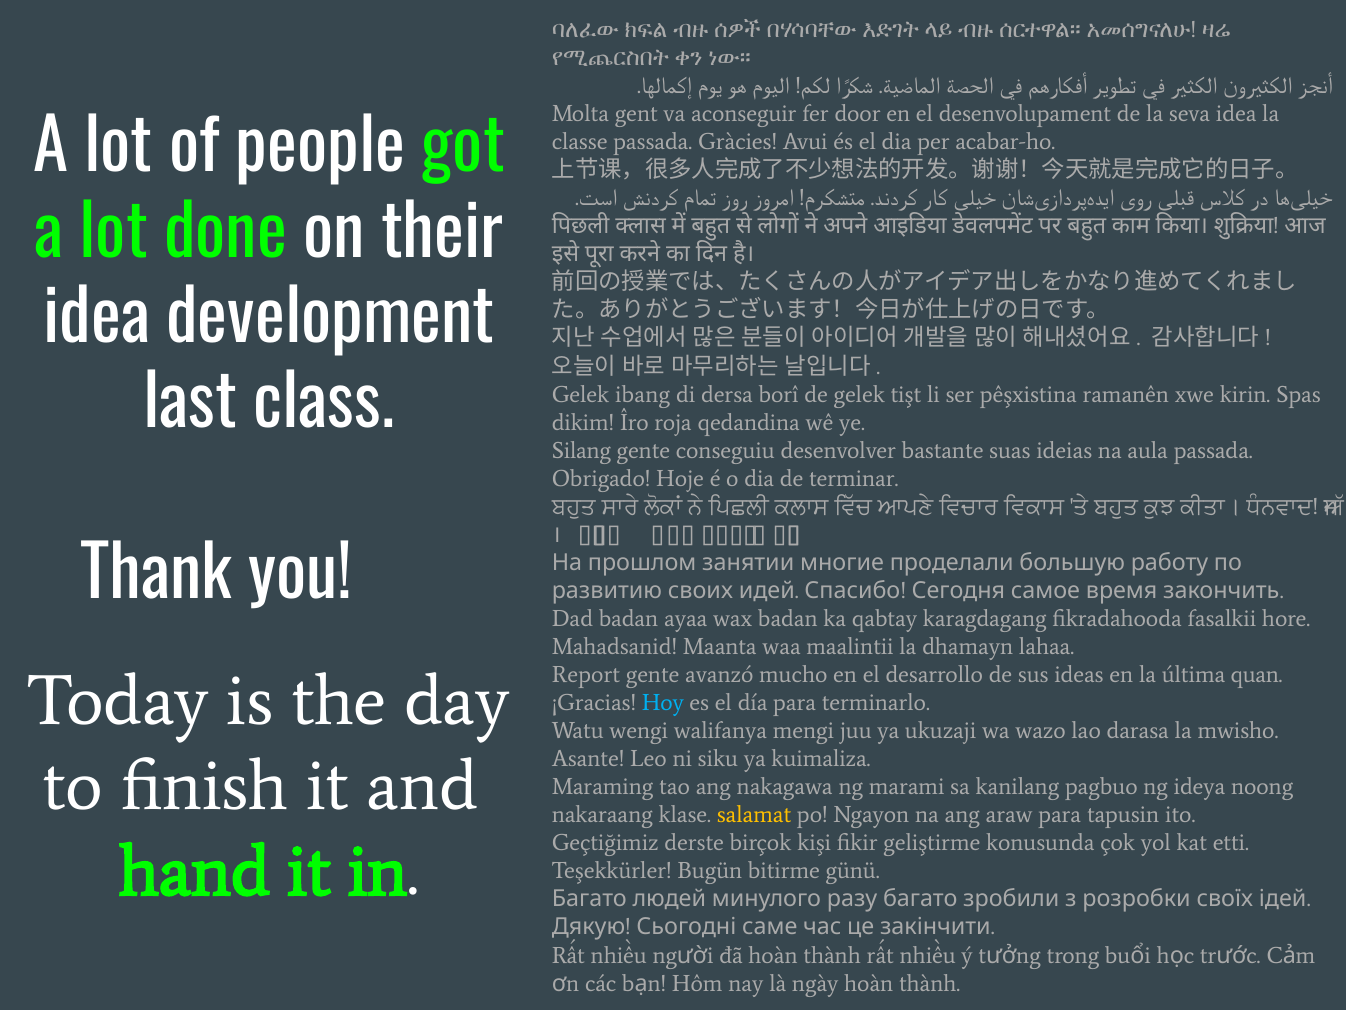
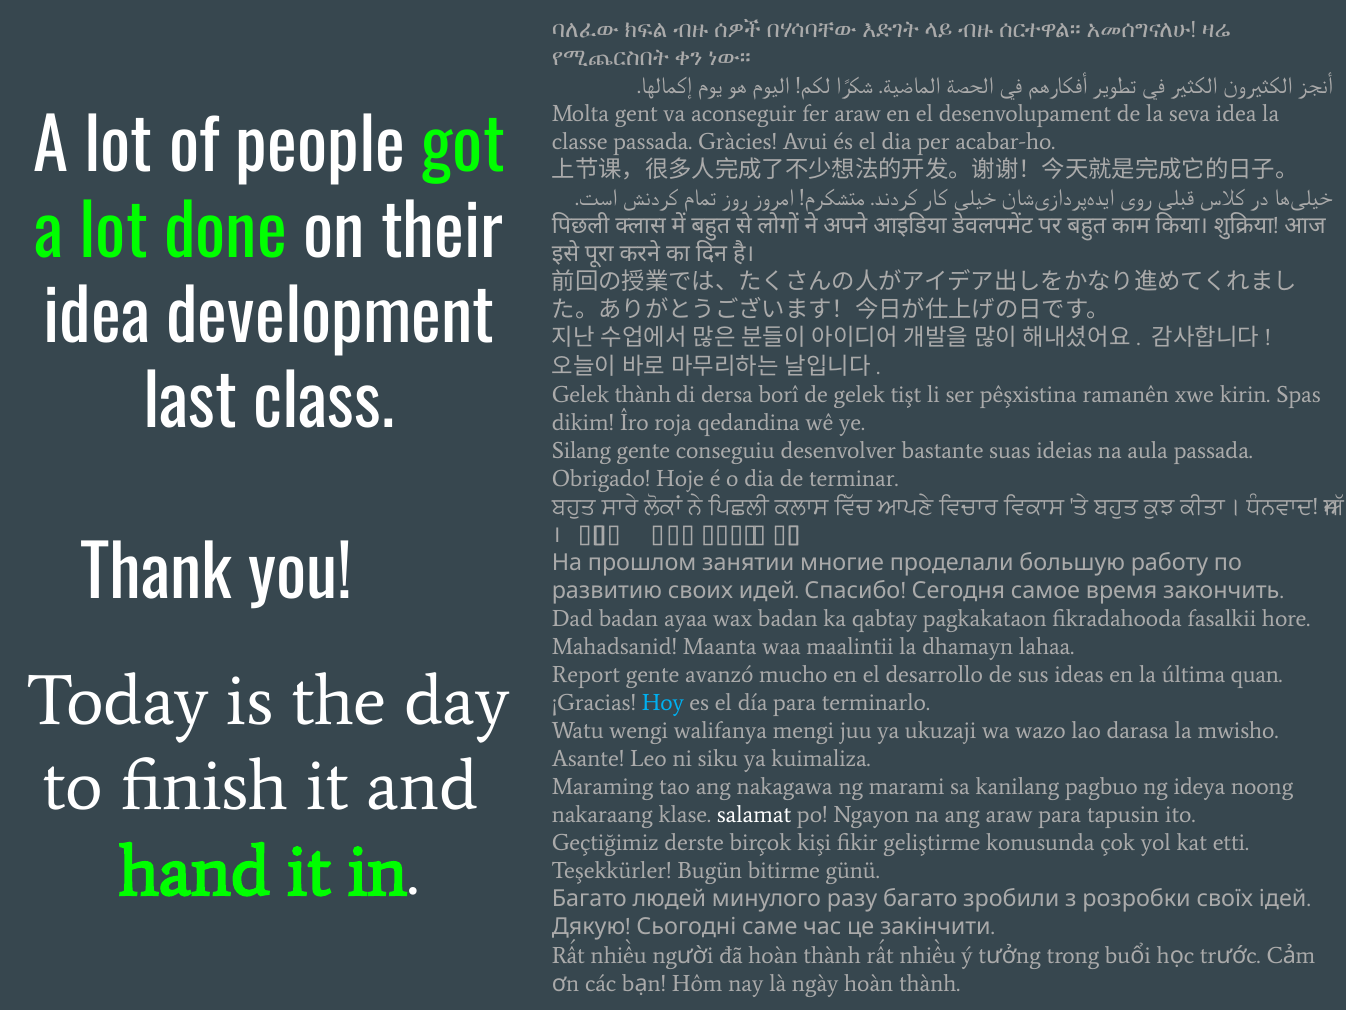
fer door: door -> araw
Gelek ibang: ibang -> thành
karagdagang: karagdagang -> pagkakataon
salamat colour: yellow -> white
